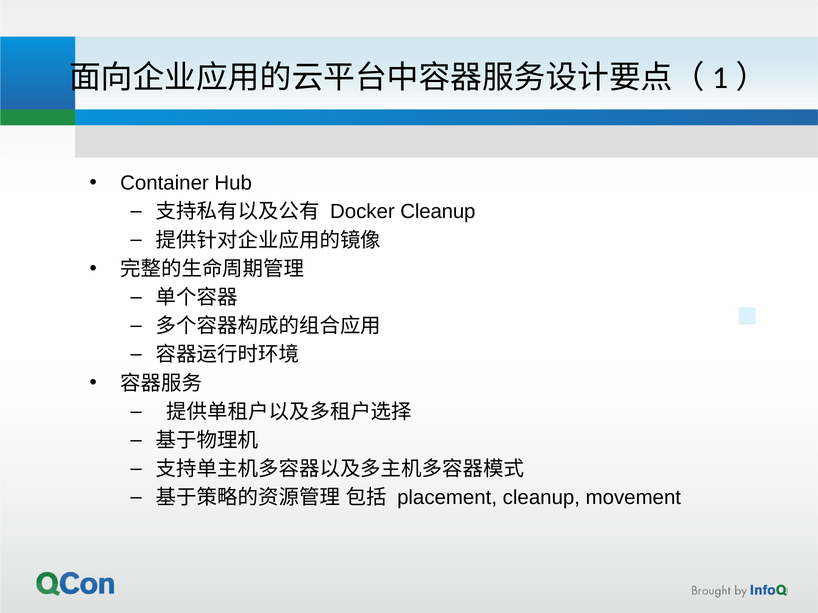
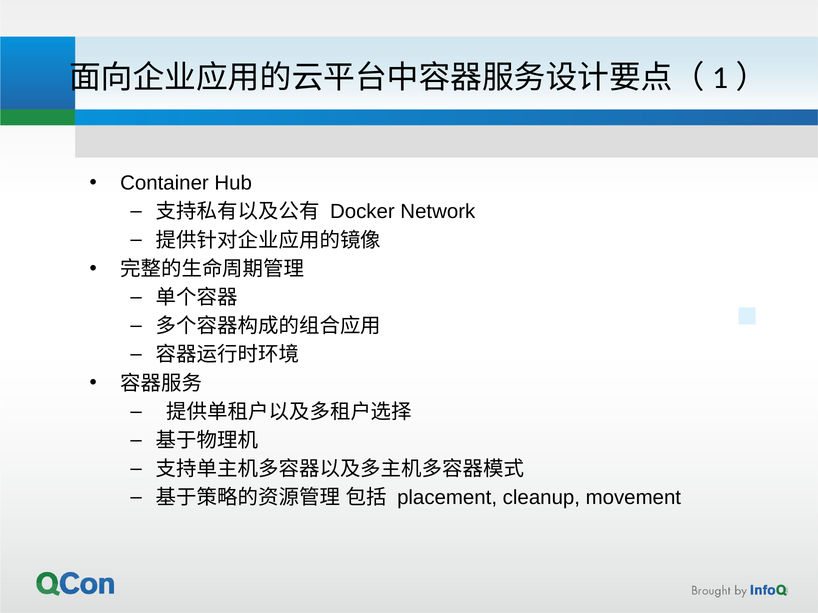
Docker Cleanup: Cleanup -> Network
